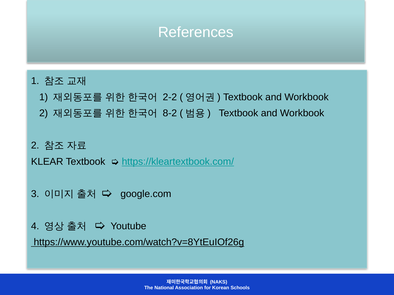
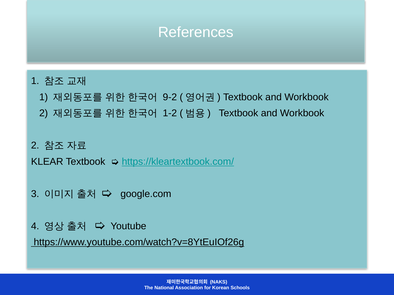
2-2: 2-2 -> 9-2
8-2: 8-2 -> 1-2
